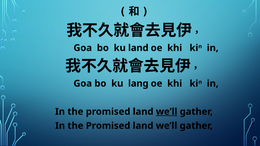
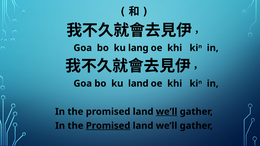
ku land: land -> lang
ku lang: lang -> land
Promised at (108, 126) underline: none -> present
